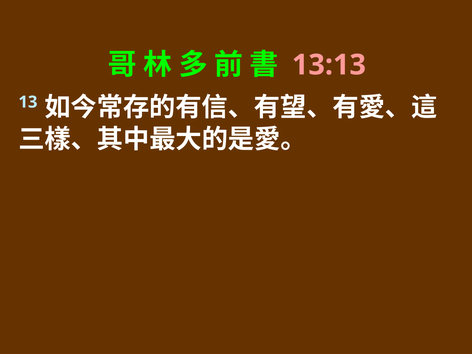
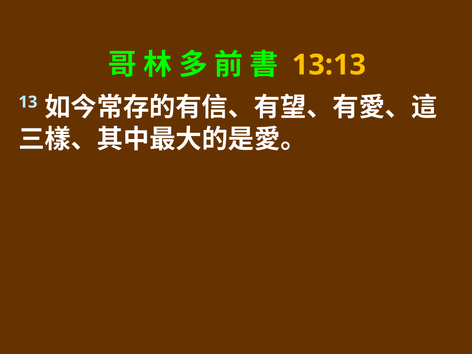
13:13 colour: pink -> yellow
